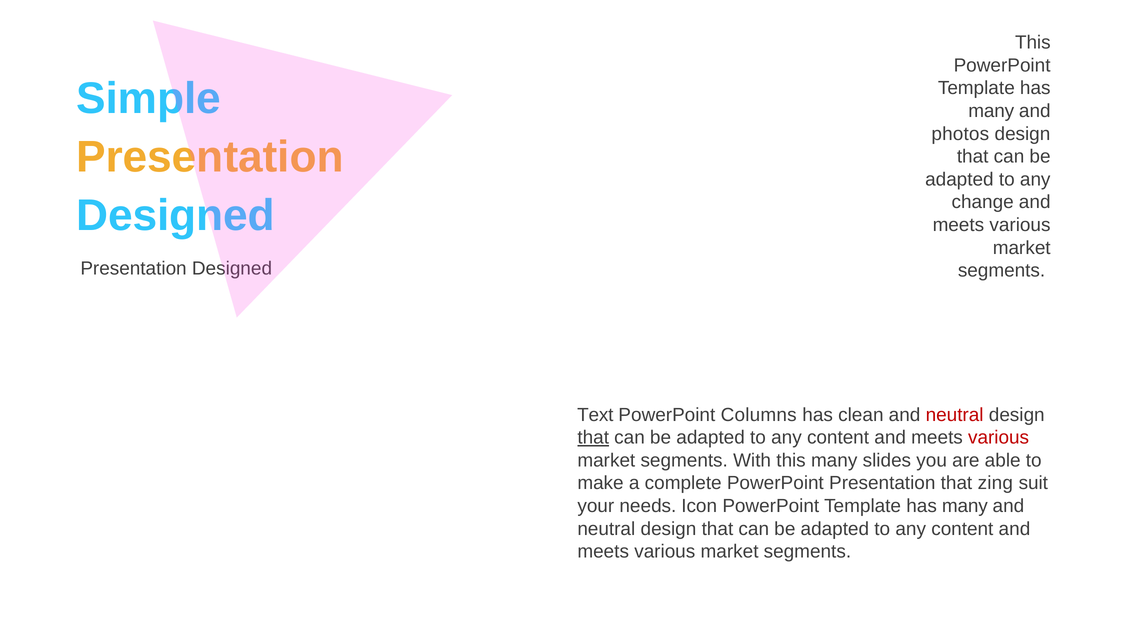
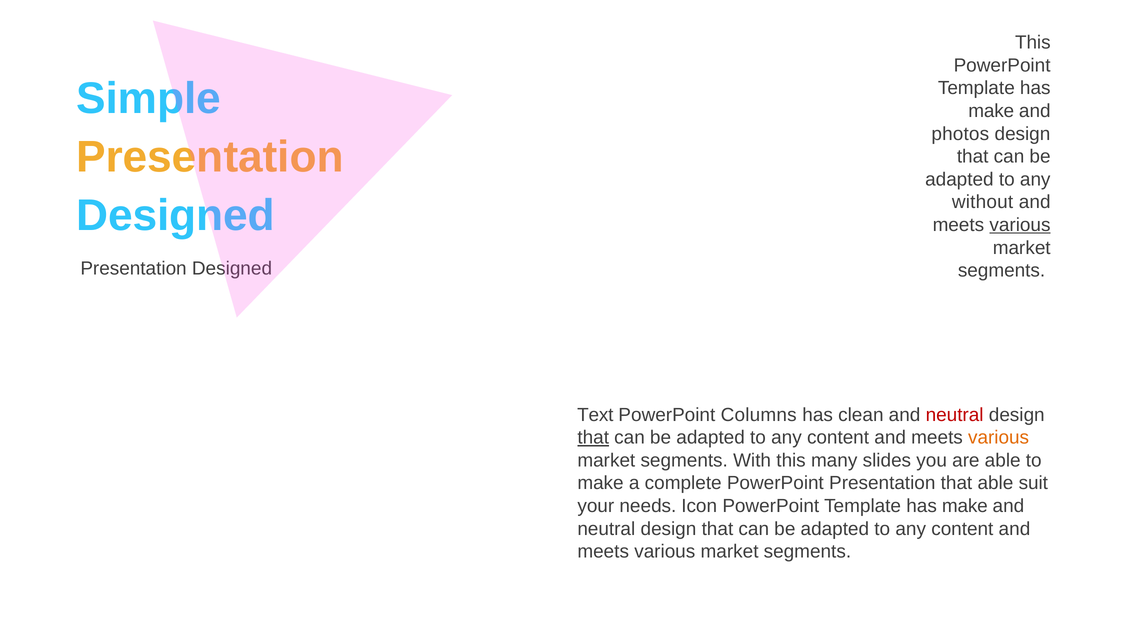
many at (991, 111): many -> make
change: change -> without
various at (1020, 225) underline: none -> present
various at (999, 437) colour: red -> orange
that zing: zing -> able
many at (965, 506): many -> make
